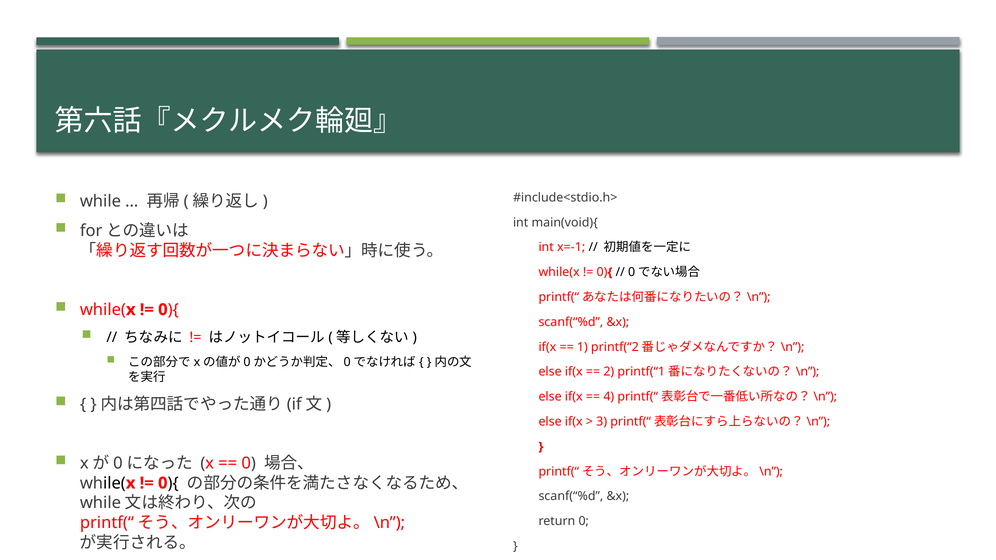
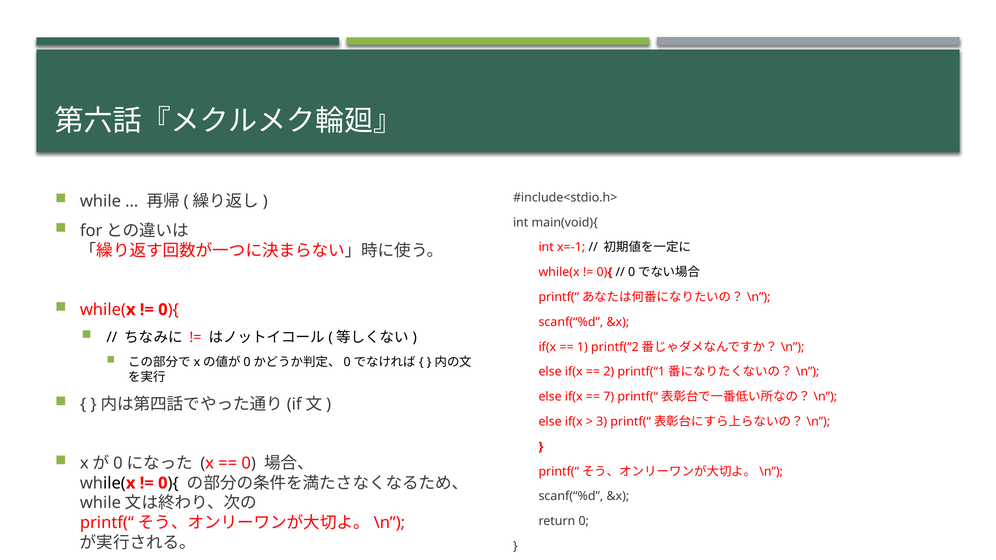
4: 4 -> 7
